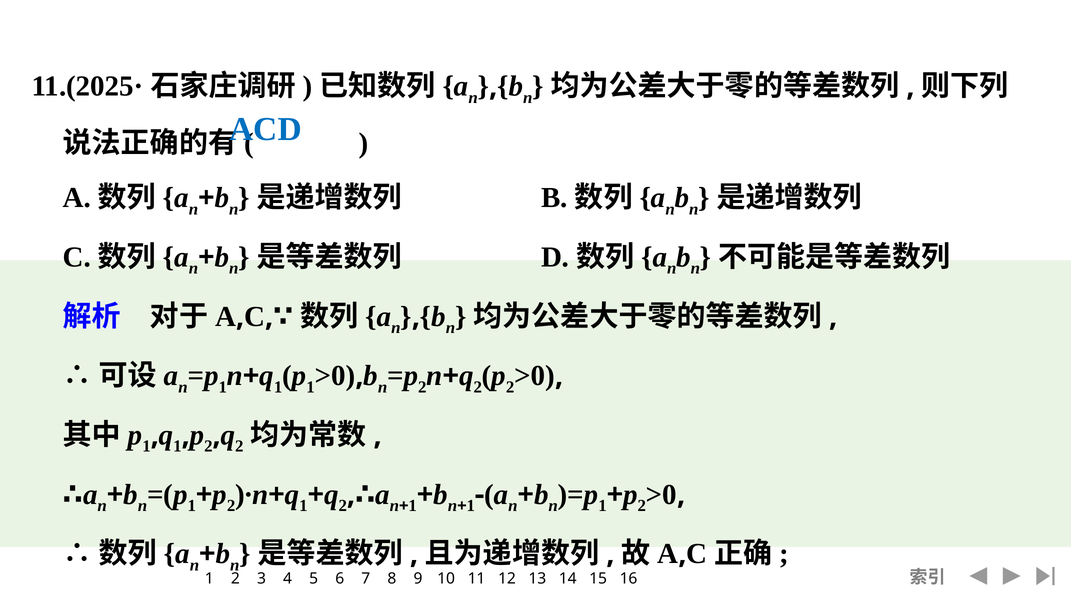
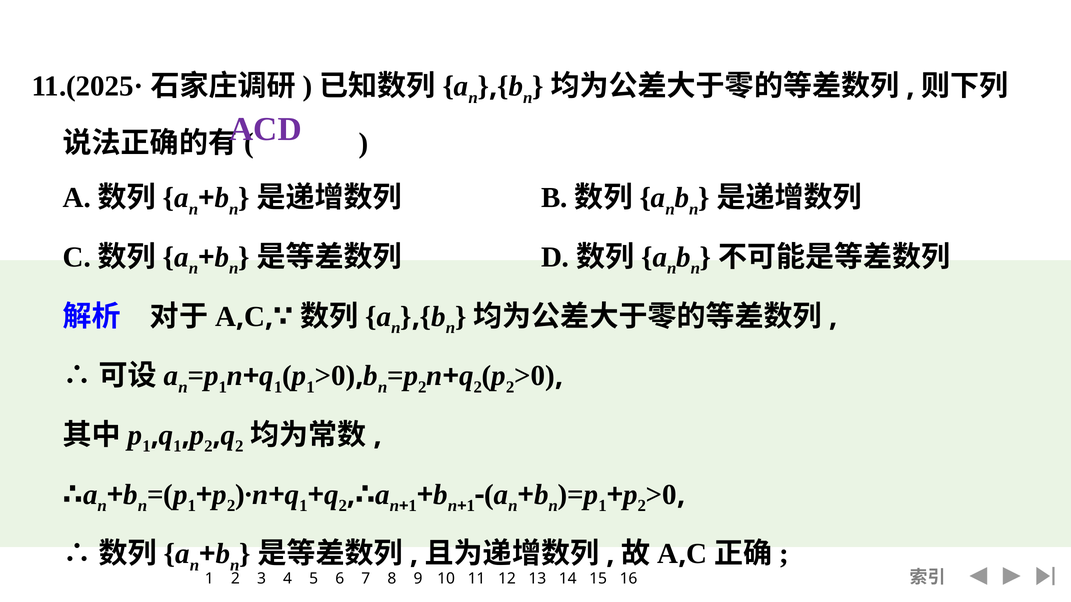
ACD colour: blue -> purple
